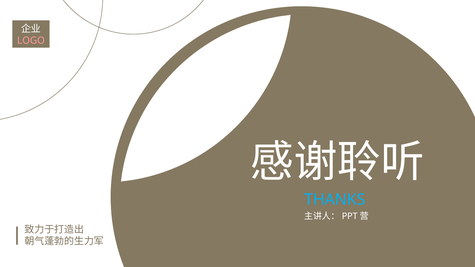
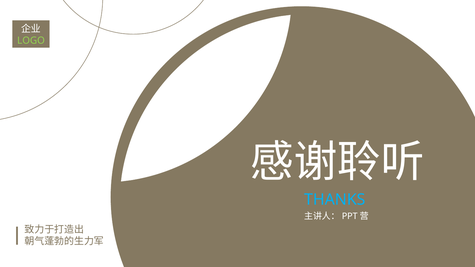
LOGO colour: pink -> light green
